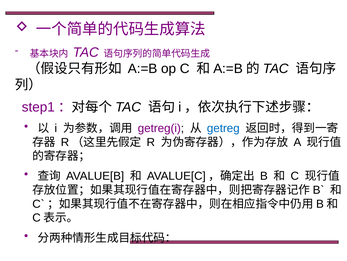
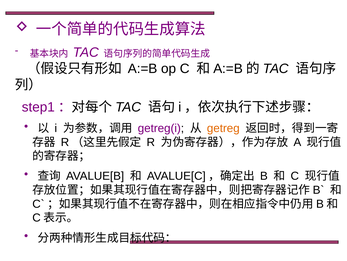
getreg colour: blue -> orange
